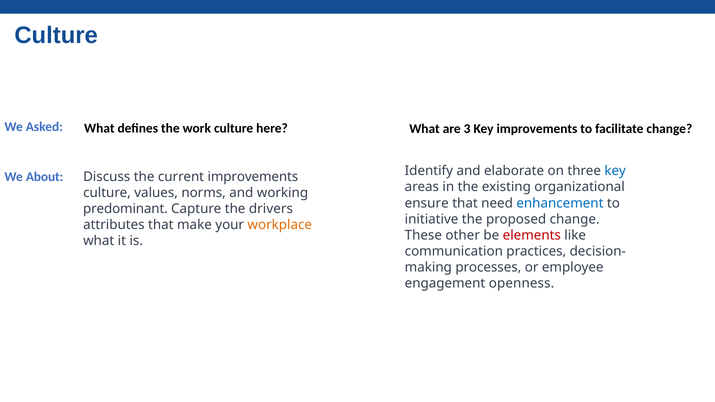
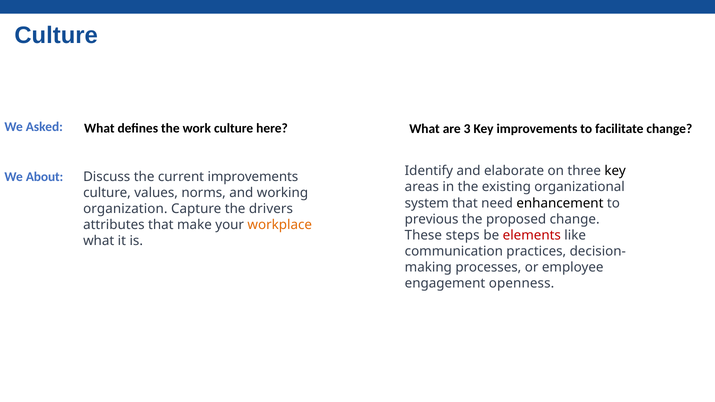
key at (615, 171) colour: blue -> black
ensure: ensure -> system
enhancement colour: blue -> black
predominant: predominant -> organization
initiative: initiative -> previous
other: other -> steps
